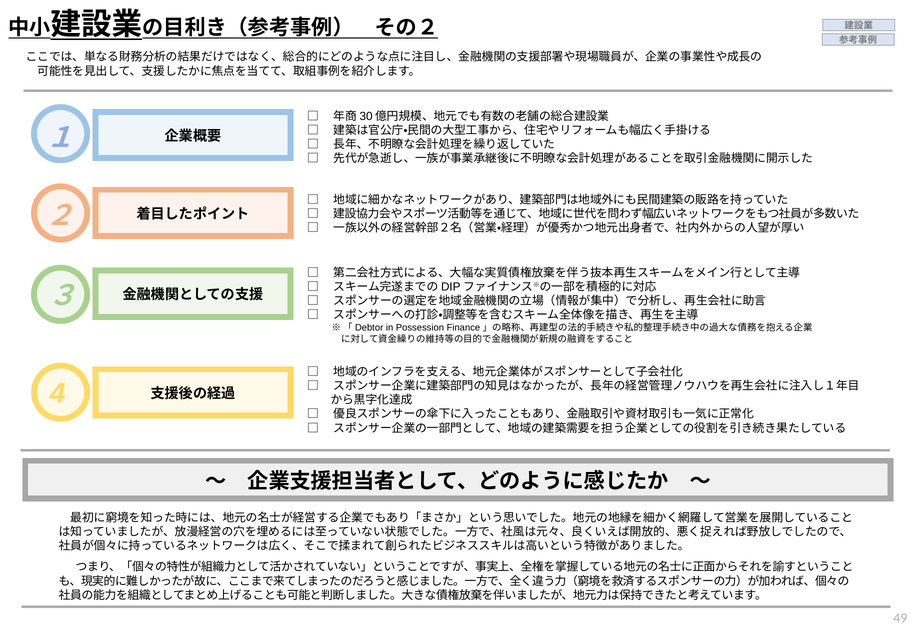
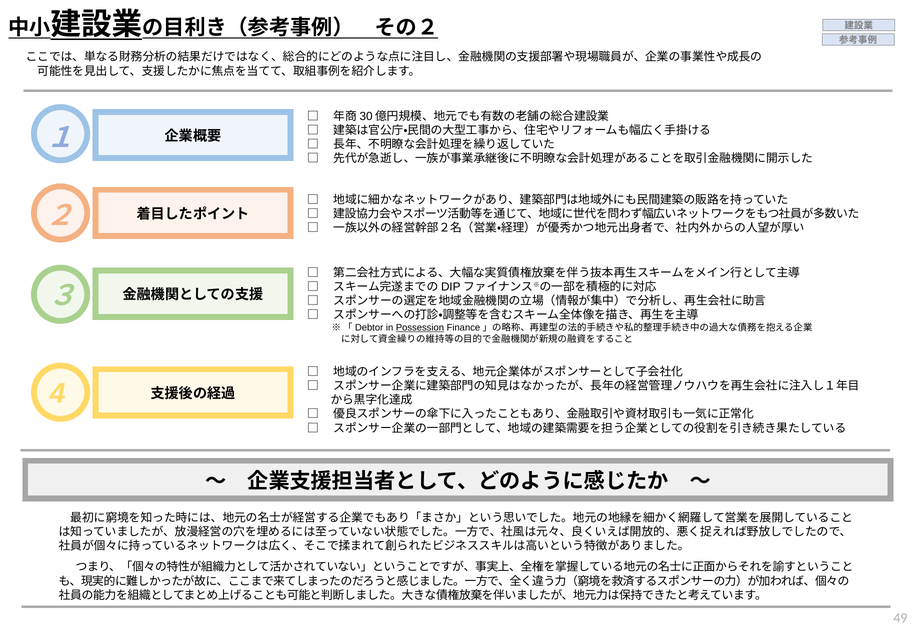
Possession underline: none -> present
